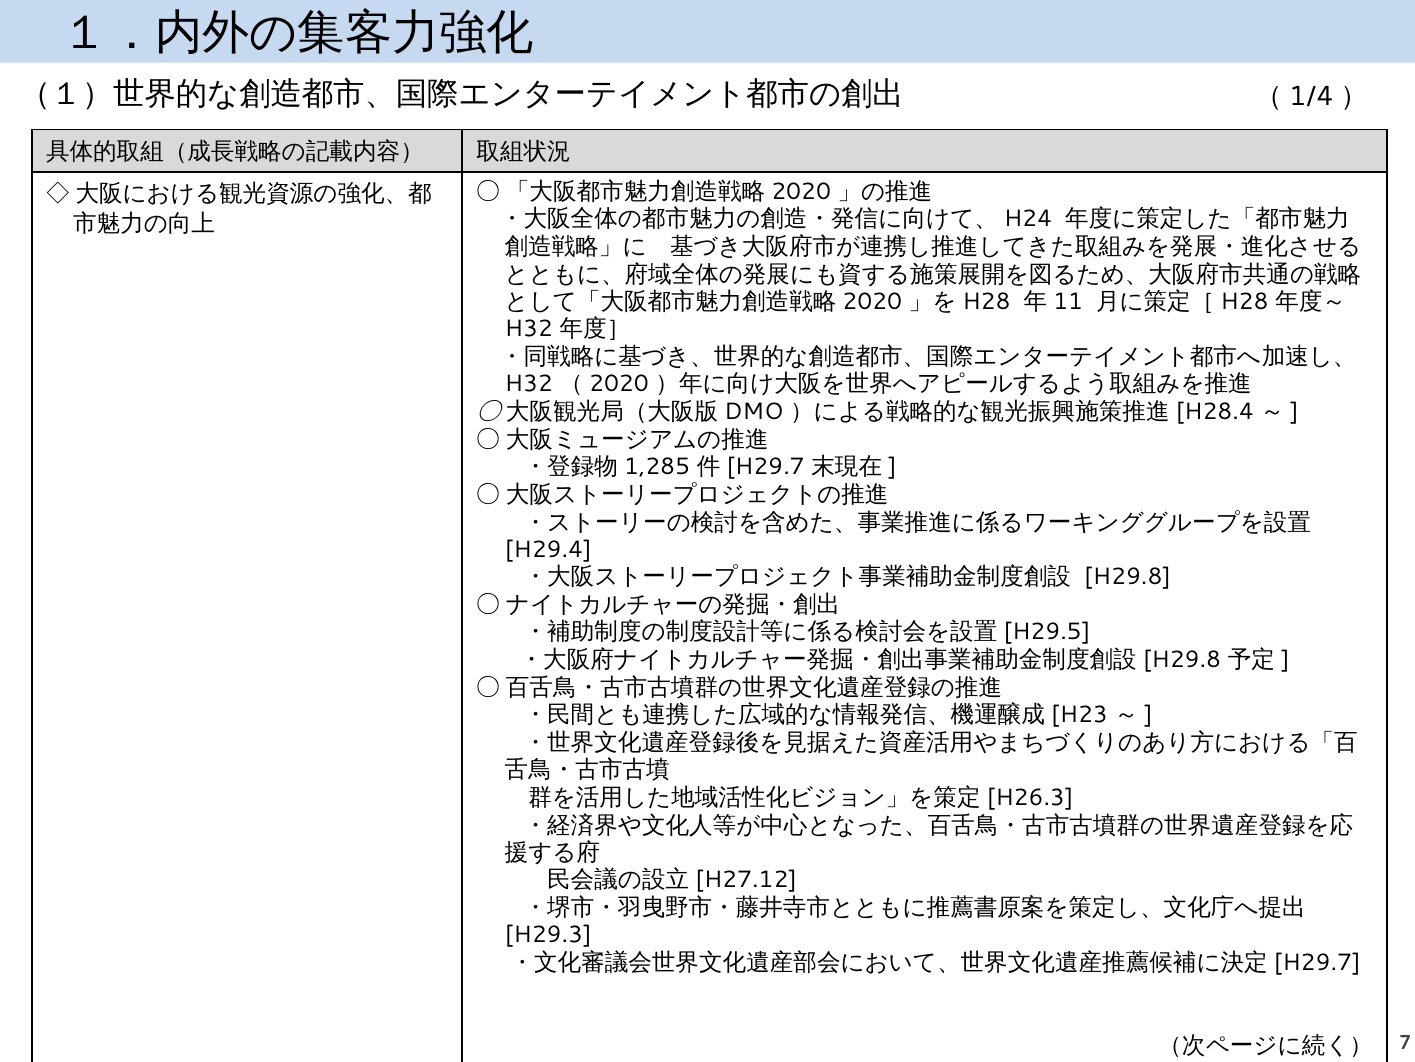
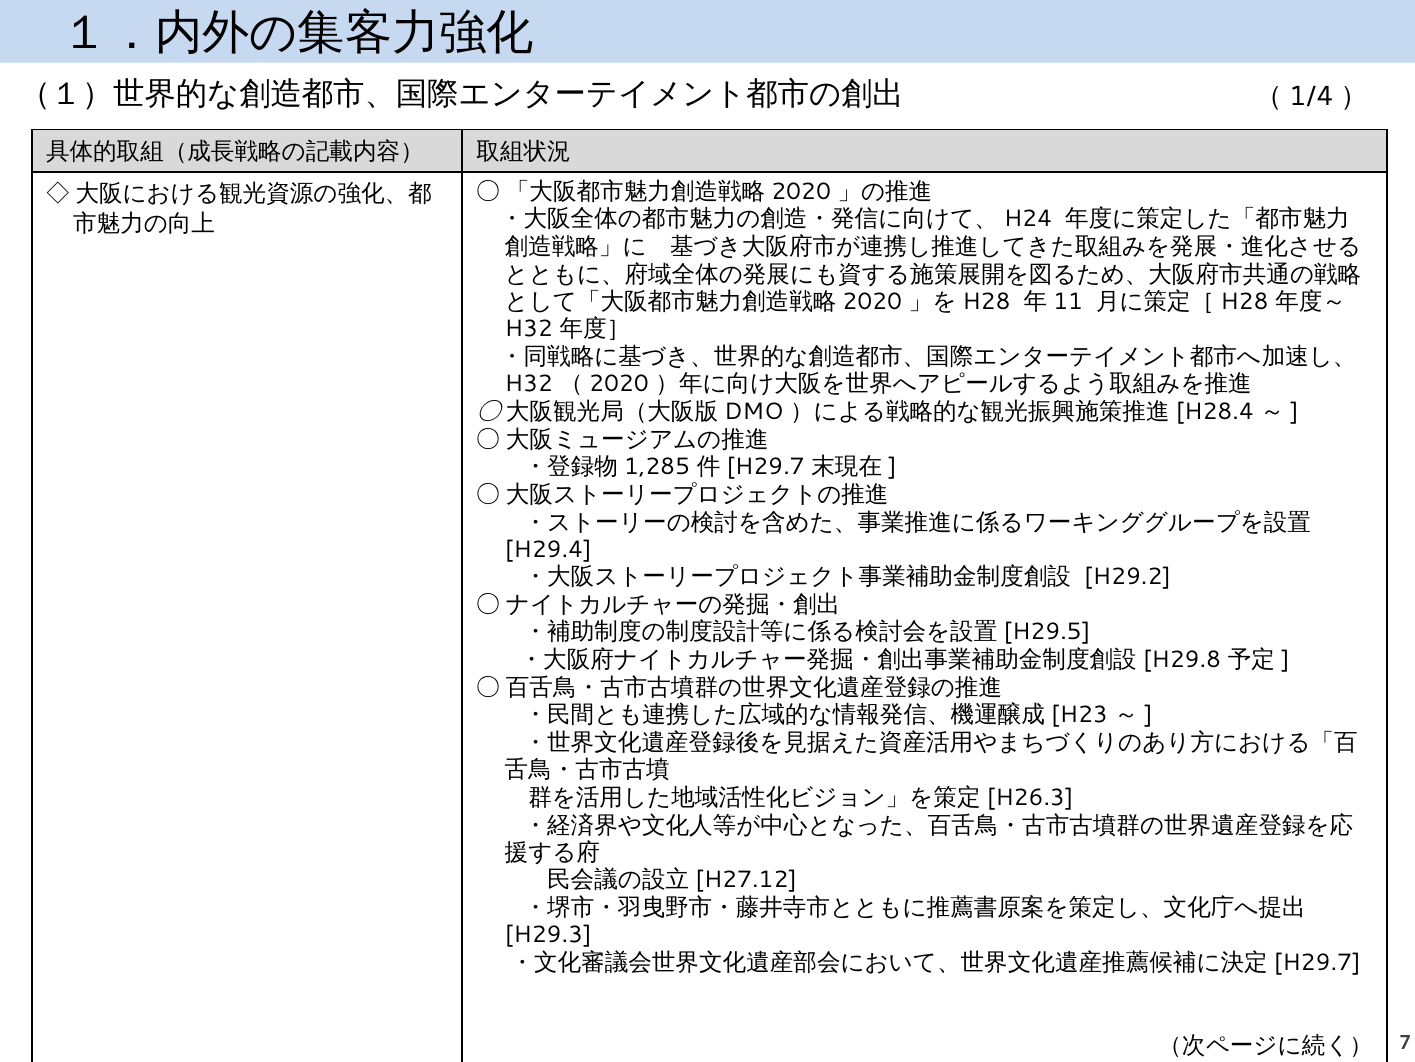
H29.8 at (1128, 576): H29.8 -> H29.2
